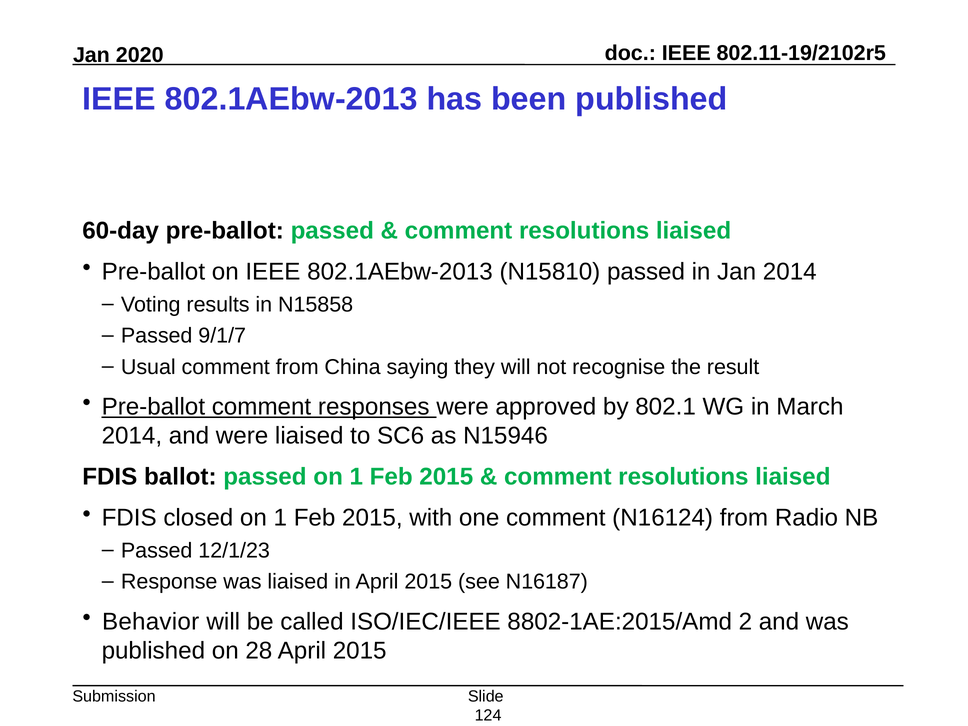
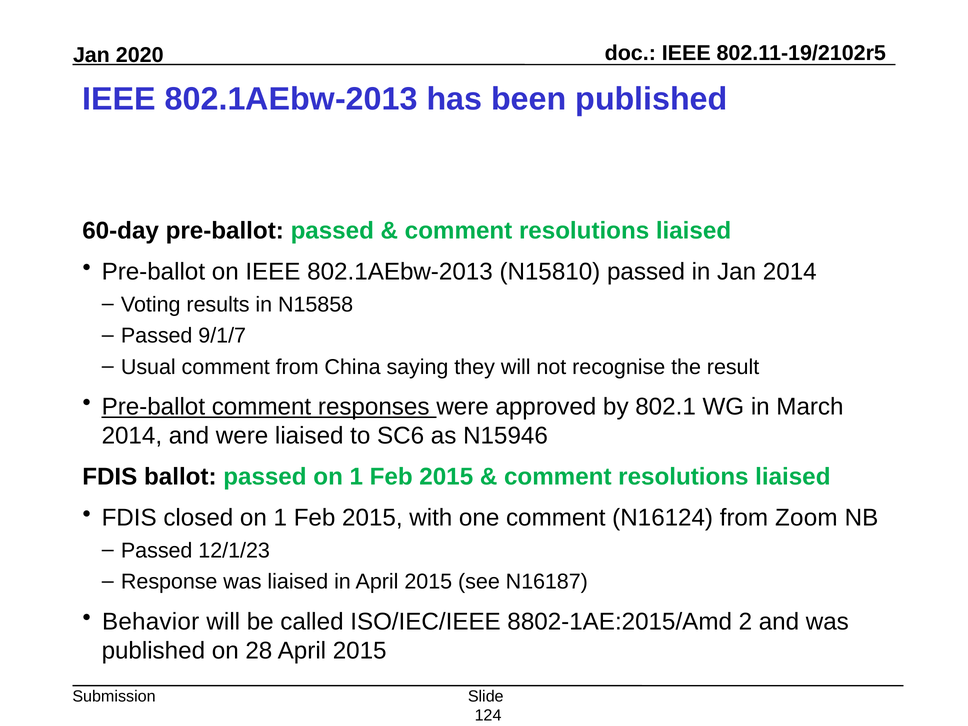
Radio: Radio -> Zoom
